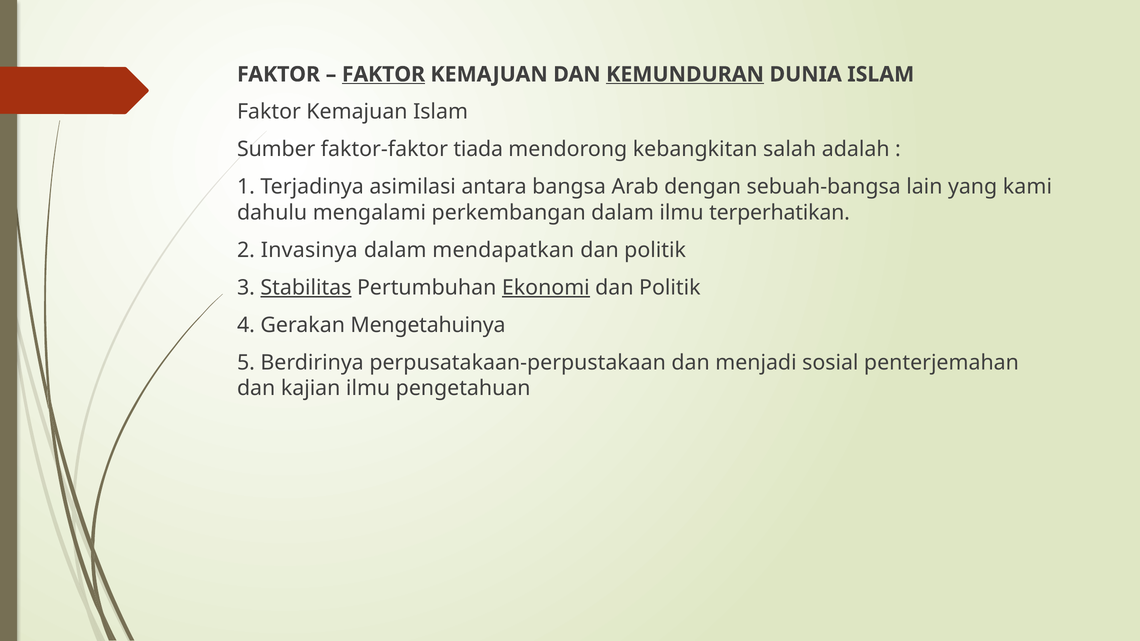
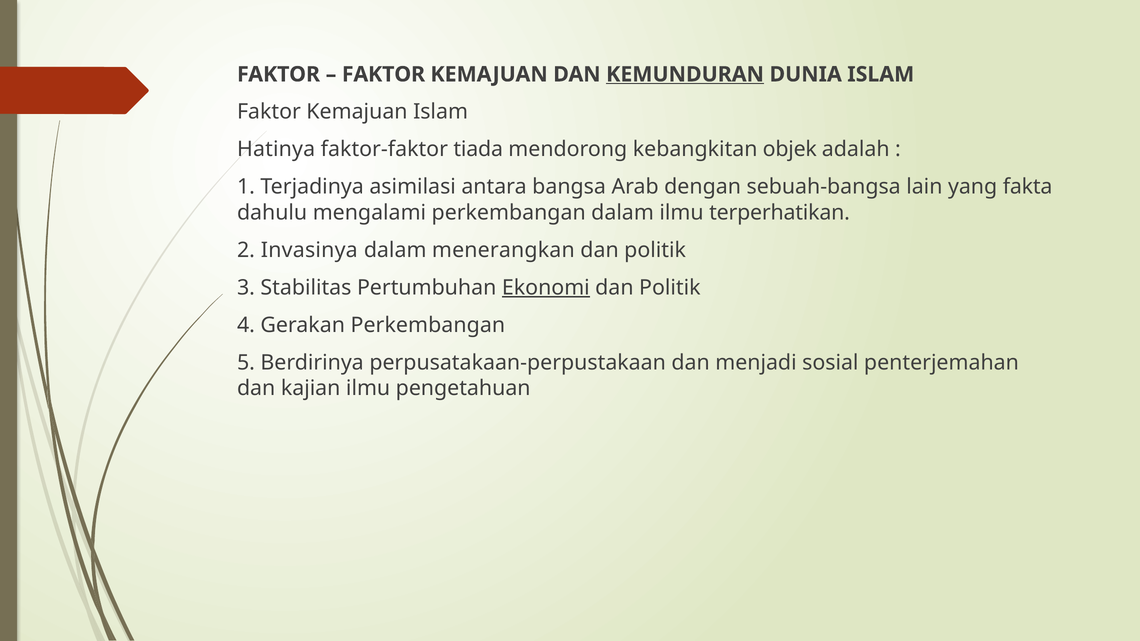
FAKTOR at (383, 74) underline: present -> none
Sumber: Sumber -> Hatinya
salah: salah -> objek
kami: kami -> fakta
mendapatkan: mendapatkan -> menerangkan
Stabilitas underline: present -> none
Gerakan Mengetahuinya: Mengetahuinya -> Perkembangan
